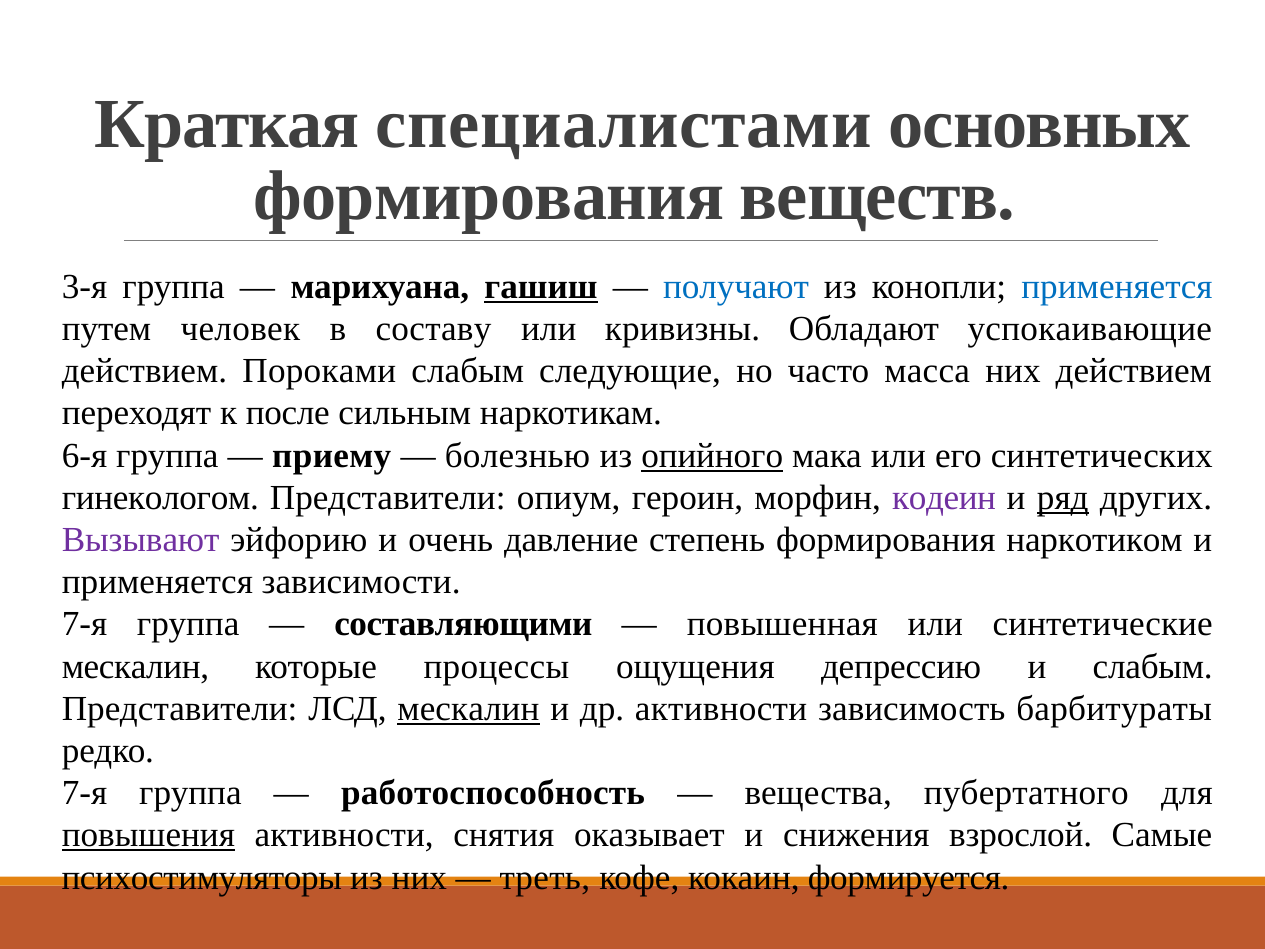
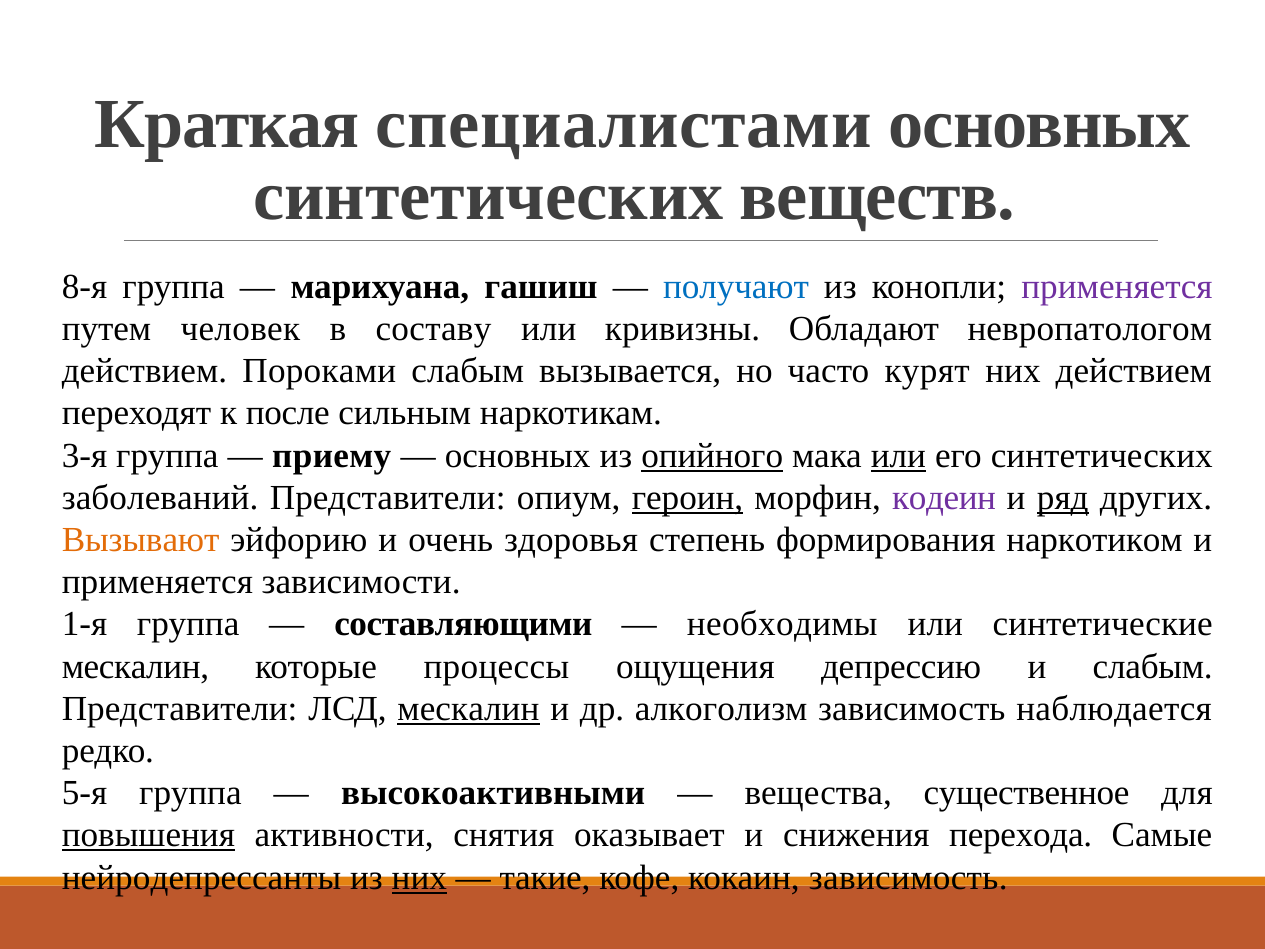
формирования at (489, 196): формирования -> синтетических
3-я: 3-я -> 8-я
гашиш underline: present -> none
применяется at (1117, 287) colour: blue -> purple
успокаивающие: успокаивающие -> невропатологом
следующие: следующие -> вызывается
масса: масса -> курят
6-я: 6-я -> 3-я
болезнью at (518, 455): болезнью -> основных
или at (898, 455) underline: none -> present
гинекологом: гинекологом -> заболеваний
героин underline: none -> present
Вызывают colour: purple -> orange
давление: давление -> здоровья
7-я at (85, 624): 7-я -> 1-я
повышенная: повышенная -> необходимы
др активности: активности -> алкоголизм
барбитураты: барбитураты -> наблюдается
7-я at (85, 793): 7-я -> 5-я
работоспособность: работоспособность -> высокоактивными
пубертатного: пубертатного -> существенное
взрослой: взрослой -> перехода
психостимуляторы: психостимуляторы -> нейродепрессанты
них at (419, 877) underline: none -> present
треть: треть -> такие
кокаин формируется: формируется -> зависимость
